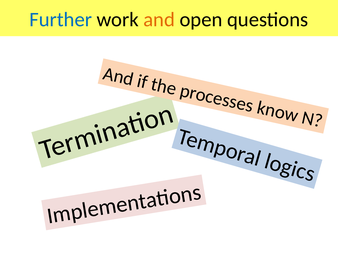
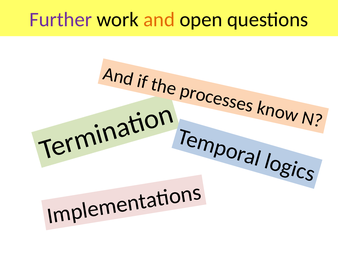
Further colour: blue -> purple
